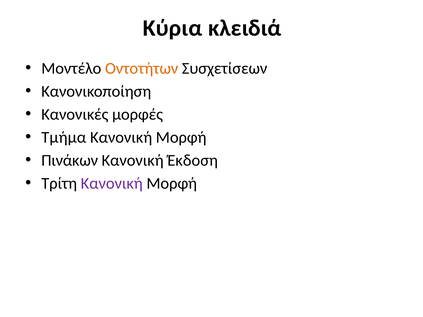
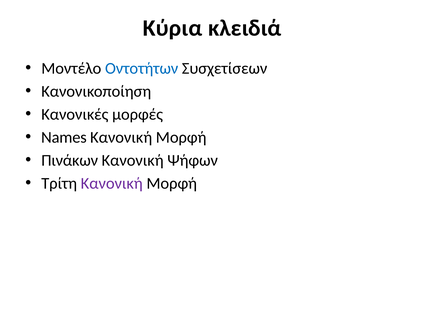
Οντοτήτων colour: orange -> blue
Τμήμα: Τμήμα -> Names
Έκδοση: Έκδοση -> Ψήφων
